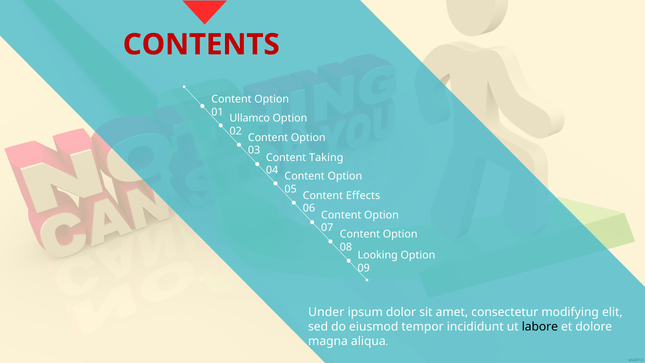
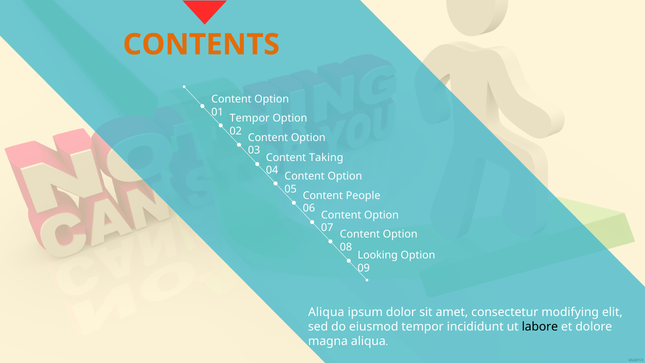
CONTENTS colour: red -> orange
Ullamco at (250, 118): Ullamco -> Tempor
Effects: Effects -> People
Under at (326, 312): Under -> Aliqua
